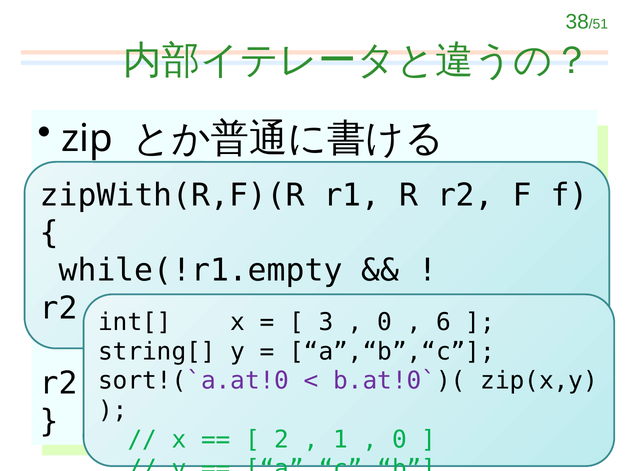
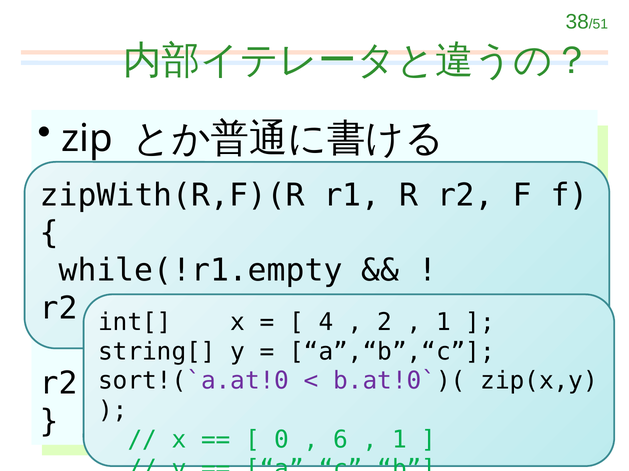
3: 3 -> 4
0 at (385, 323): 0 -> 2
6 at (444, 323): 6 -> 1
2: 2 -> 0
1: 1 -> 6
0 at (399, 440): 0 -> 1
